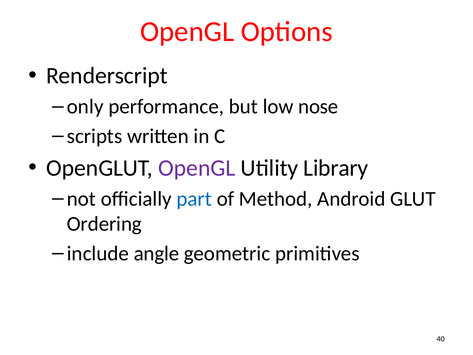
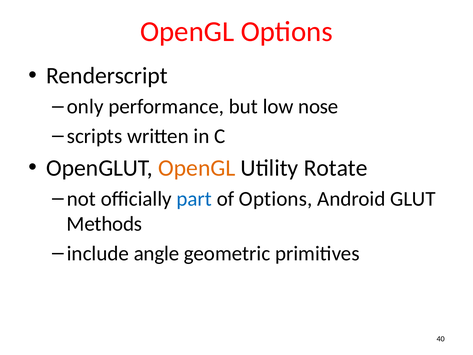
OpenGL at (197, 168) colour: purple -> orange
Library: Library -> Rotate
of Method: Method -> Options
Ordering: Ordering -> Methods
